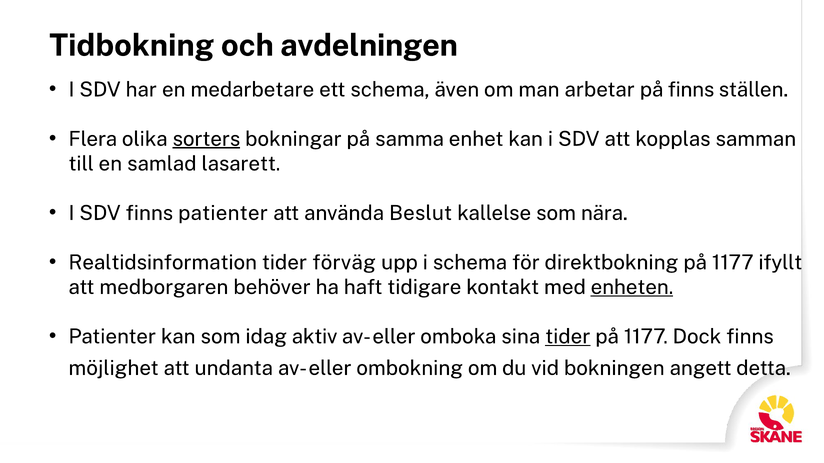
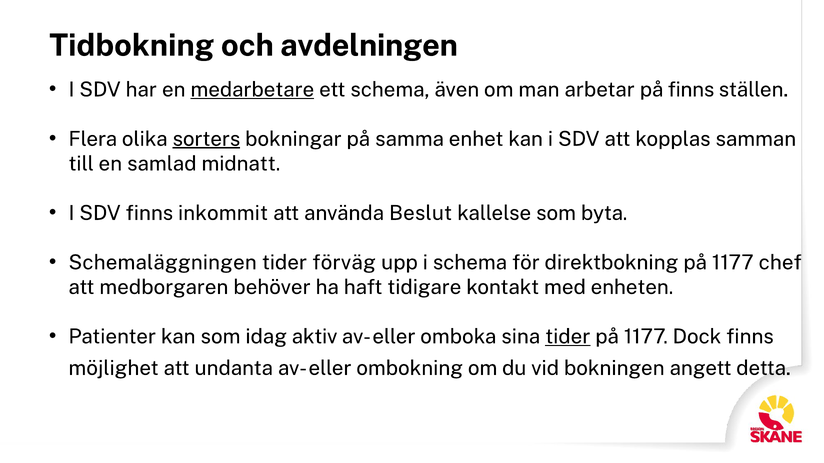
medarbetare underline: none -> present
lasarett: lasarett -> midnatt
finns patienter: patienter -> inkommit
nära: nära -> byta
Realtidsinformation: Realtidsinformation -> Schemaläggningen
ifyllt: ifyllt -> chef
enheten underline: present -> none
